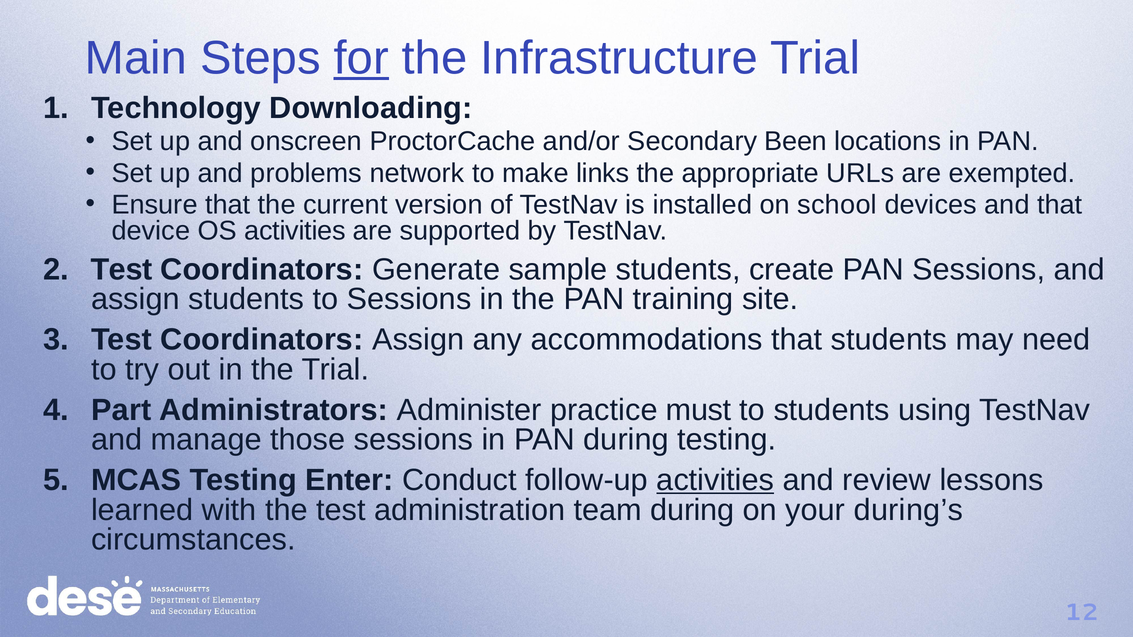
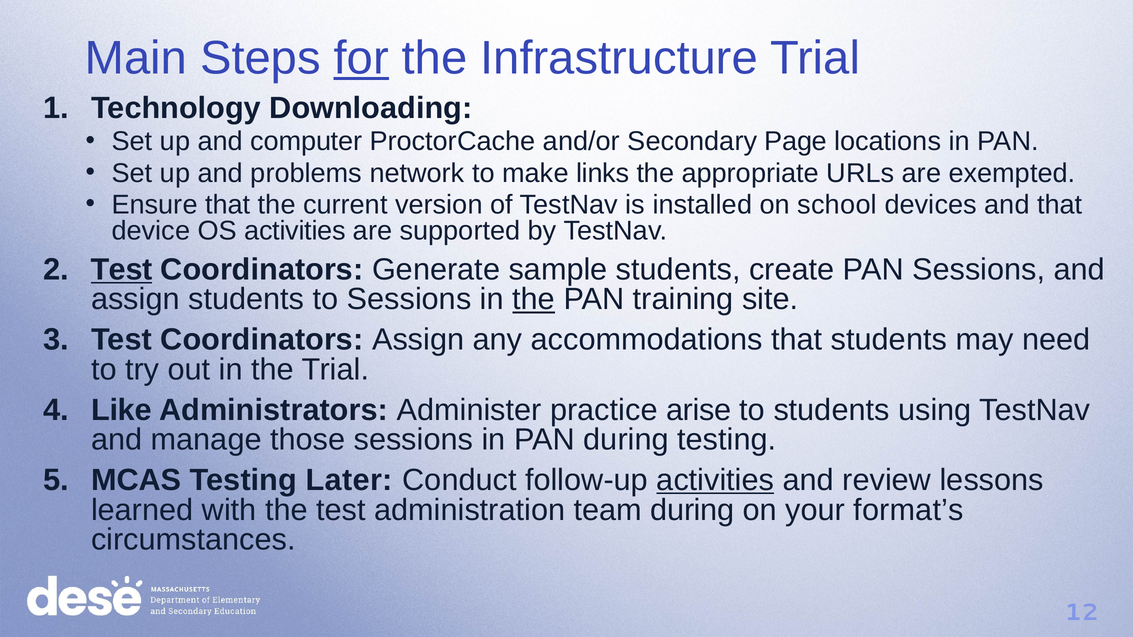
onscreen: onscreen -> computer
Been: Been -> Page
Test at (122, 270) underline: none -> present
the at (534, 299) underline: none -> present
Part: Part -> Like
must: must -> arise
Enter: Enter -> Later
during’s: during’s -> format’s
